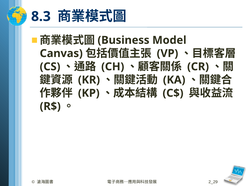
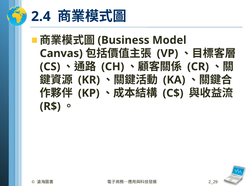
8.3: 8.3 -> 2.4
